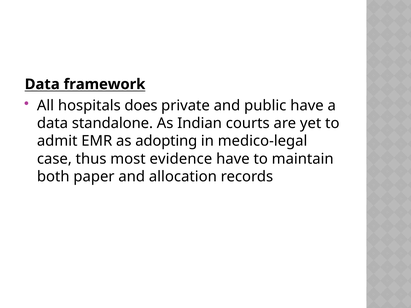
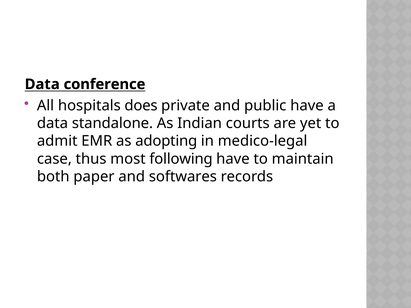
framework: framework -> conference
evidence: evidence -> following
allocation: allocation -> softwares
